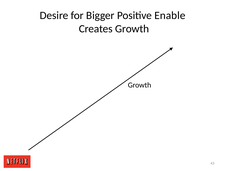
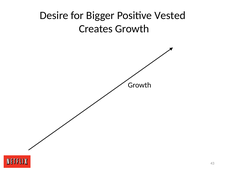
Enable: Enable -> Vested
